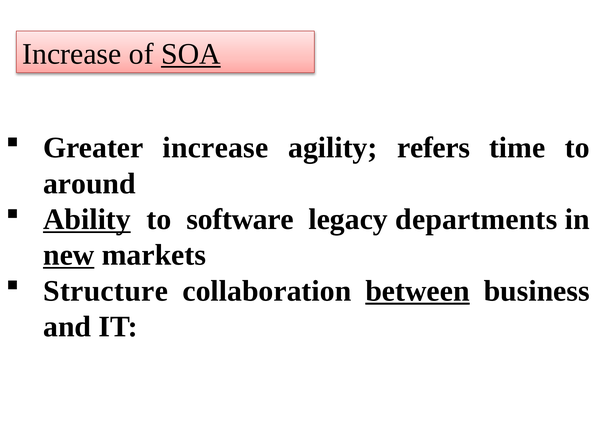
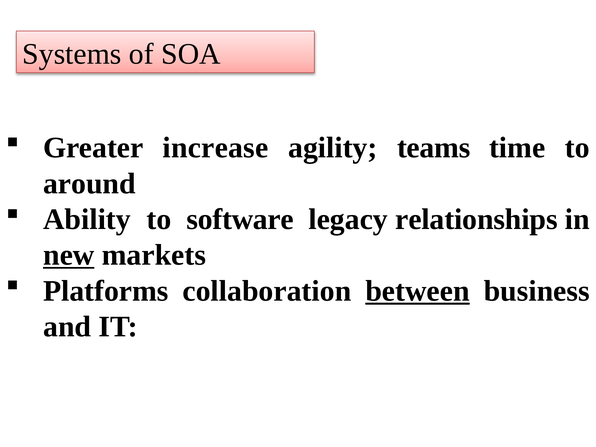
Increase at (72, 54): Increase -> Systems
SOA underline: present -> none
refers: refers -> teams
Ability underline: present -> none
departments: departments -> relationships
Structure: Structure -> Platforms
